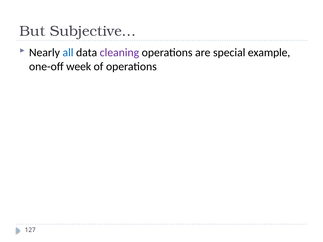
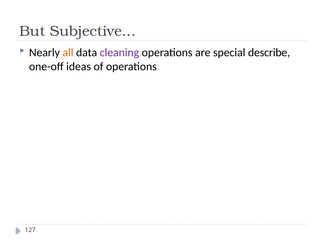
all colour: blue -> orange
example: example -> describe
week: week -> ideas
